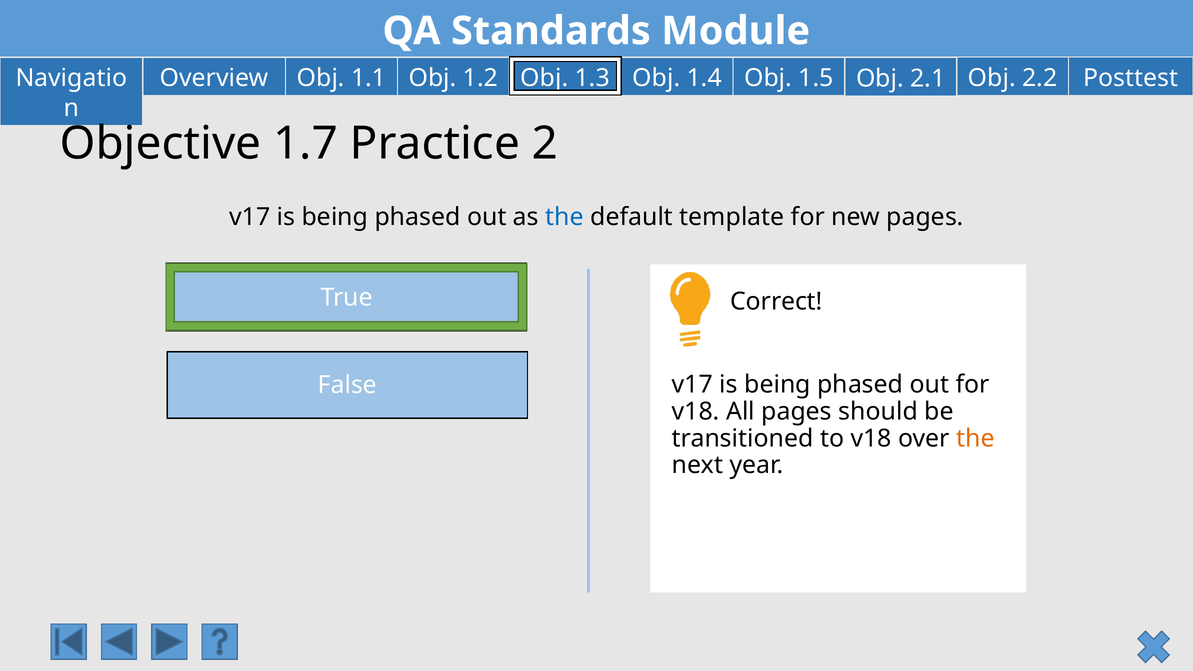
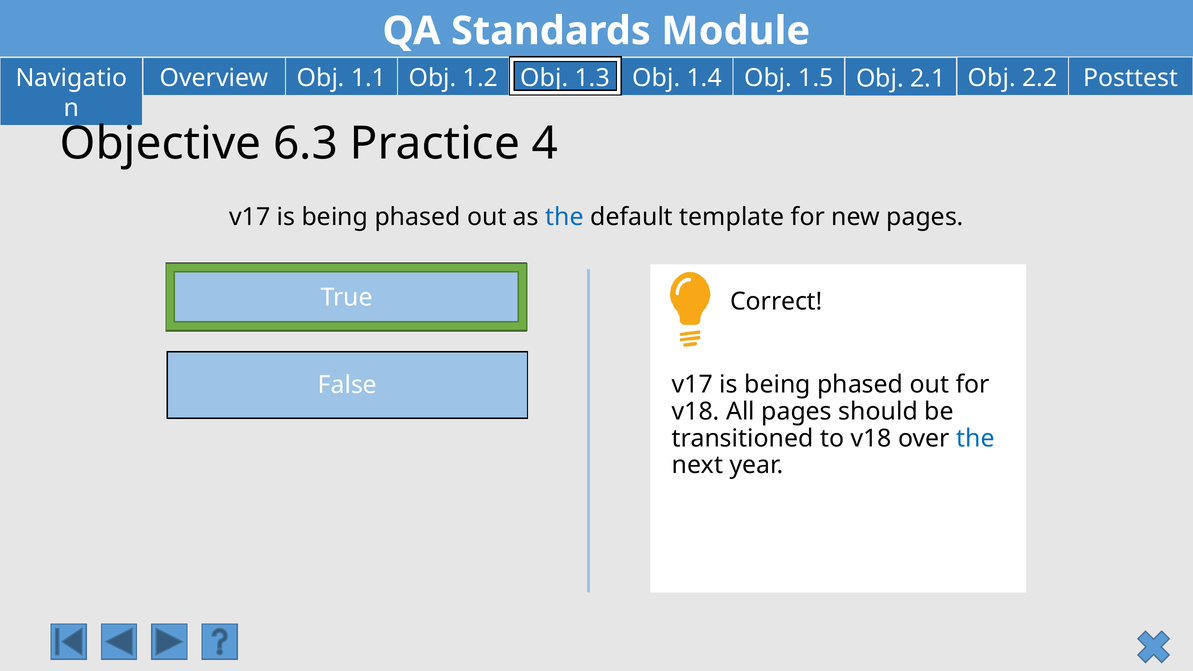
1.7: 1.7 -> 6.3
2: 2 -> 4
the at (975, 438) colour: orange -> blue
